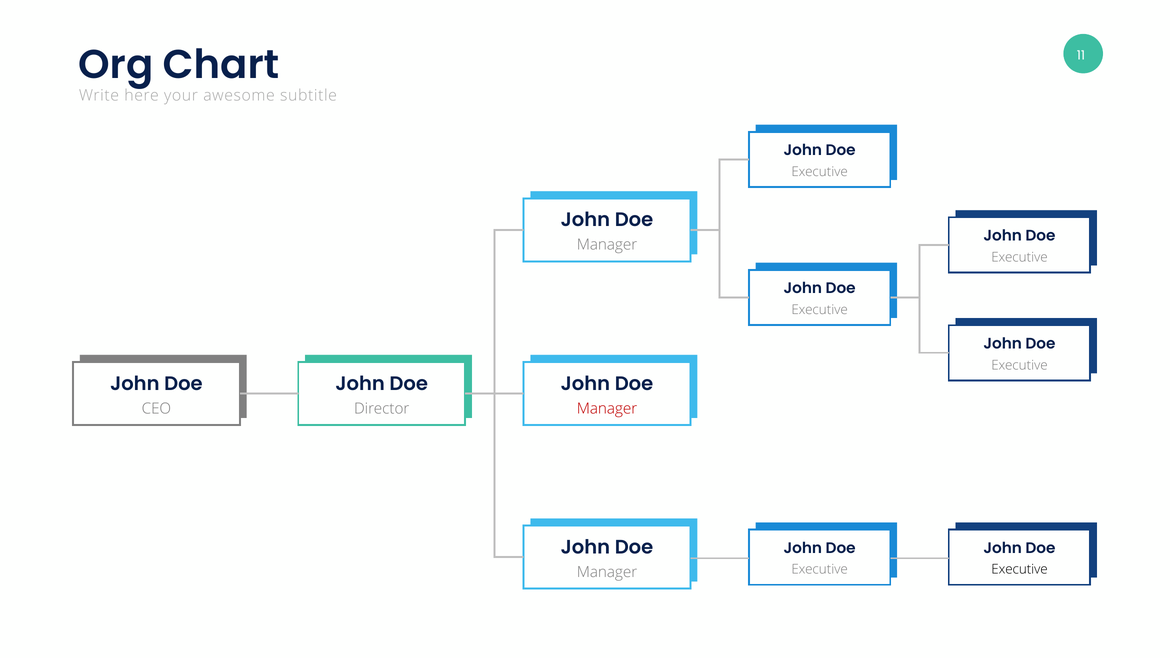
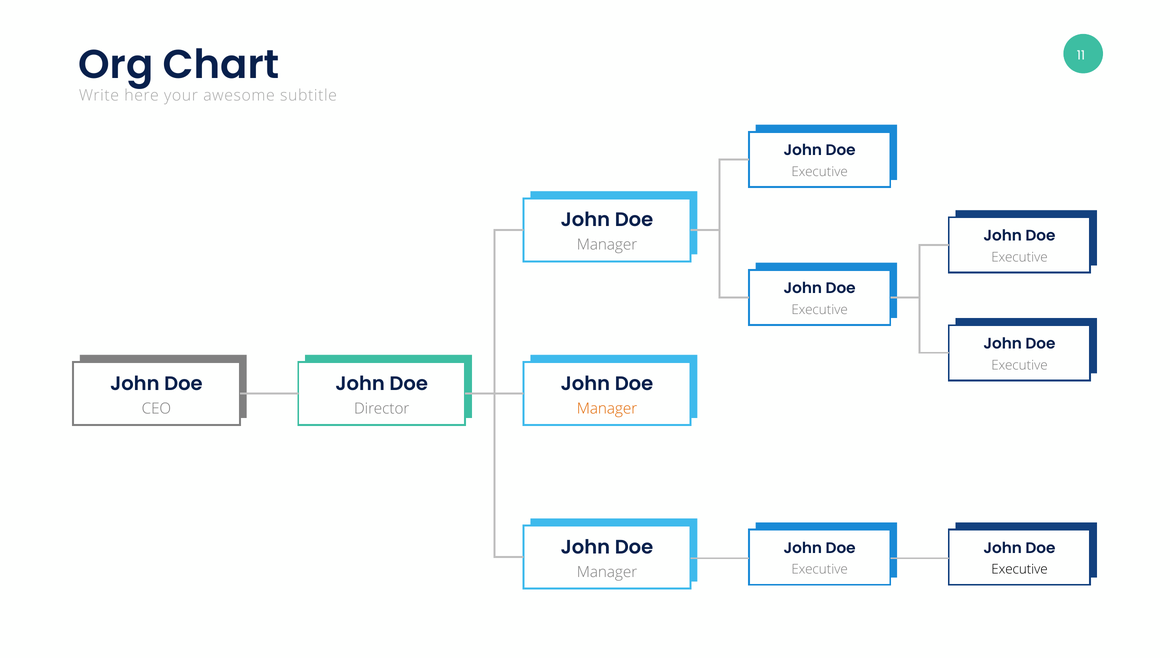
Manager at (607, 409) colour: red -> orange
